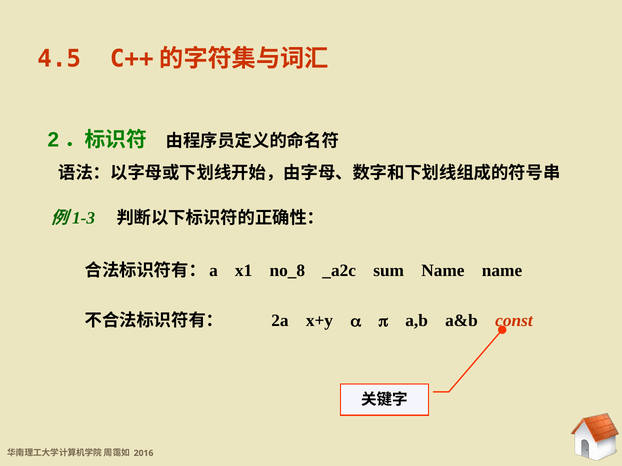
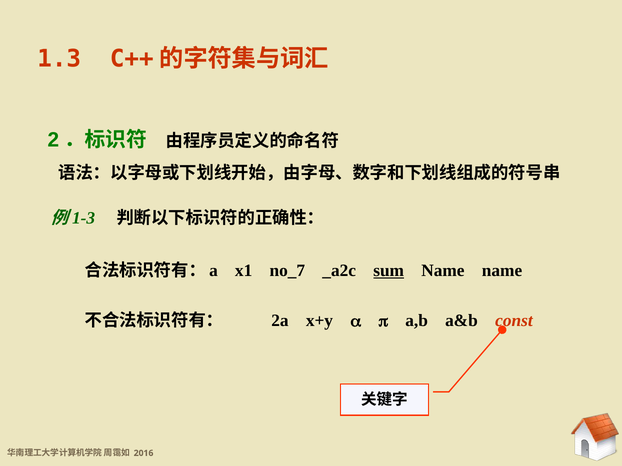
4.5: 4.5 -> 1.3
no_8: no_8 -> no_7
sum underline: none -> present
